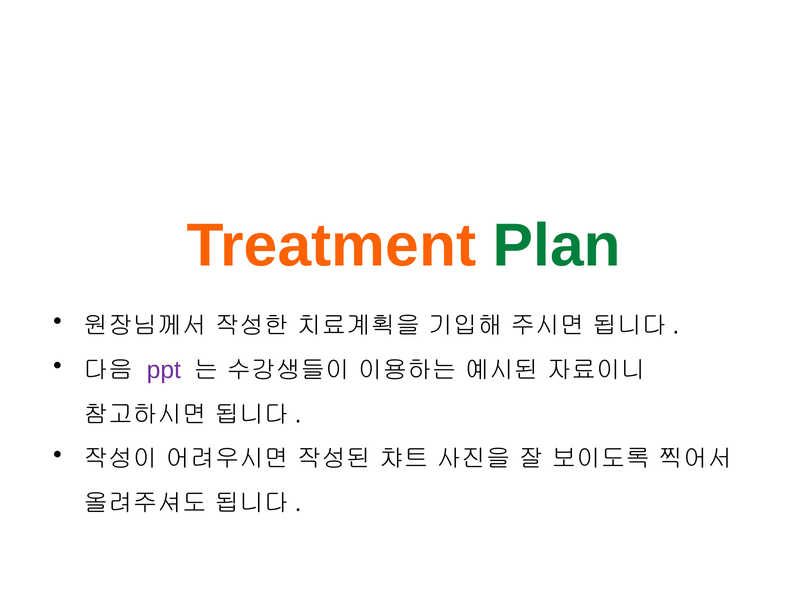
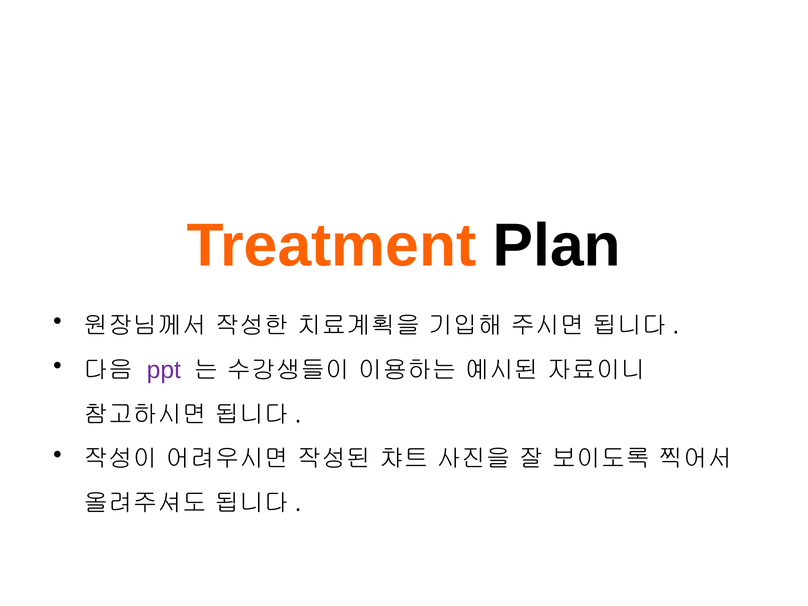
Plan colour: green -> black
